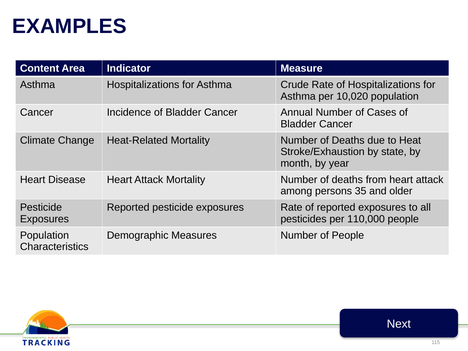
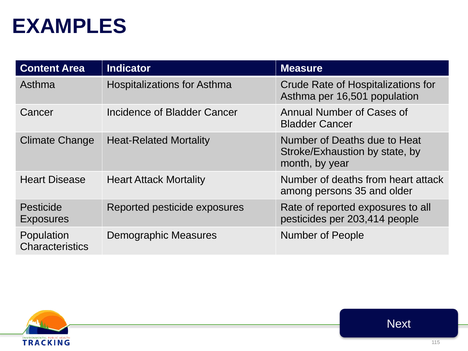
10,020: 10,020 -> 16,501
110,000: 110,000 -> 203,414
